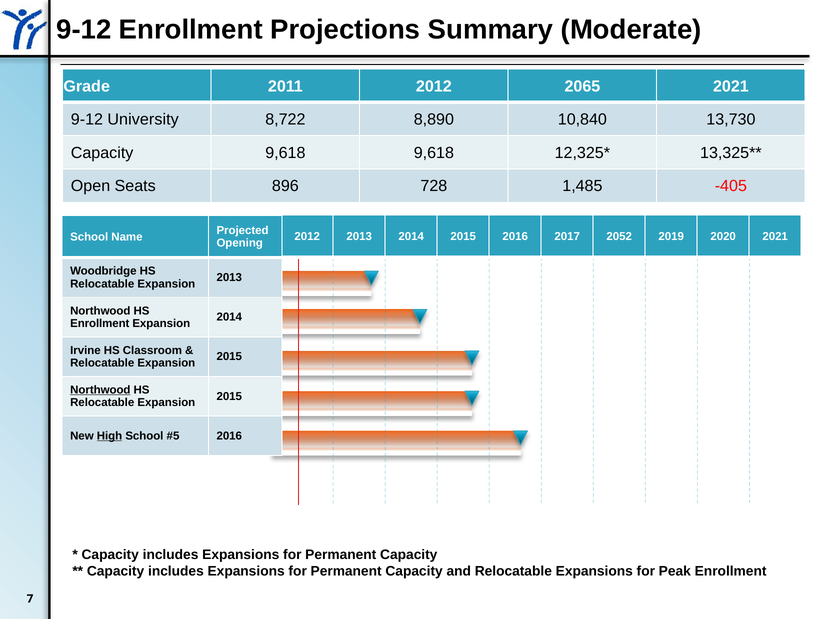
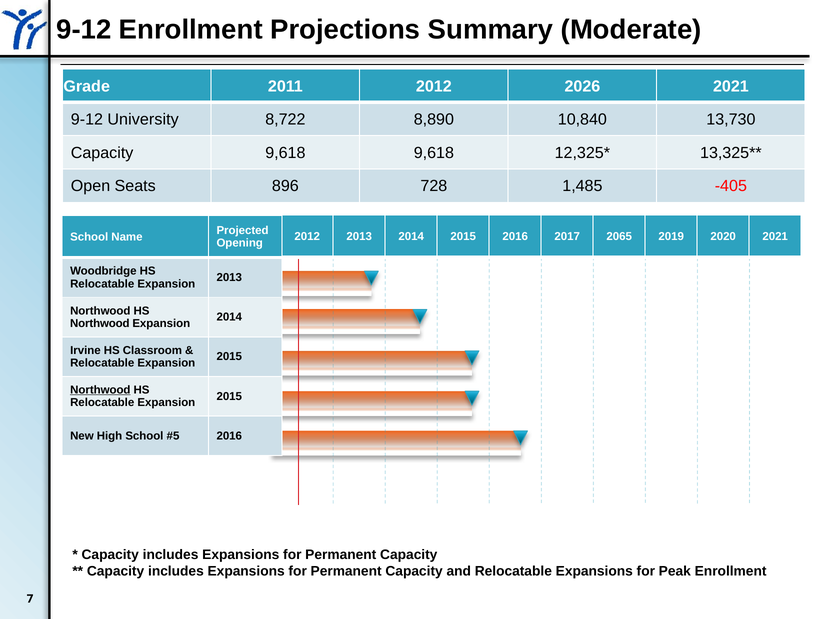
2065: 2065 -> 2026
2052: 2052 -> 2065
Enrollment at (100, 324): Enrollment -> Northwood
High underline: present -> none
